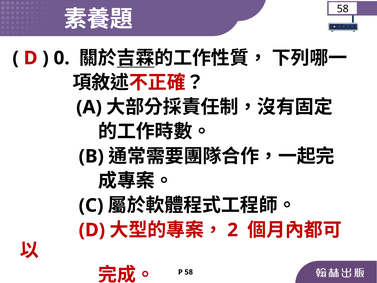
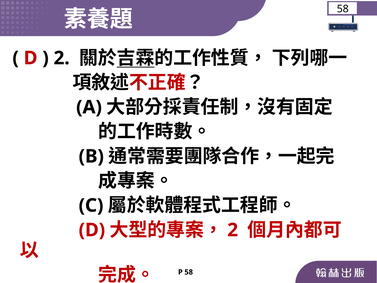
0 at (62, 58): 0 -> 2
